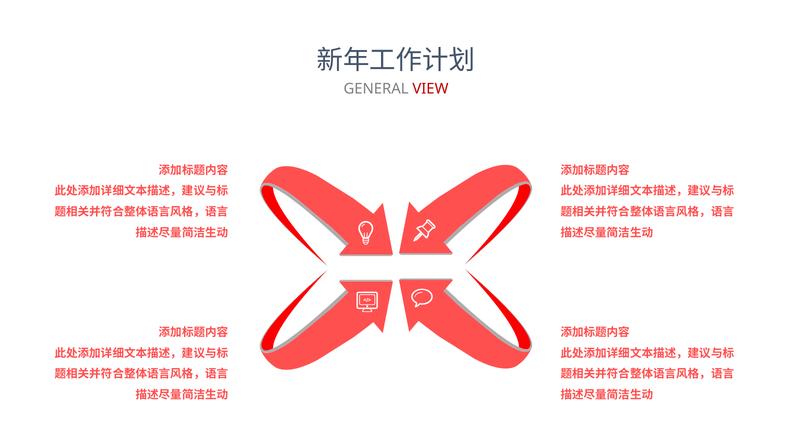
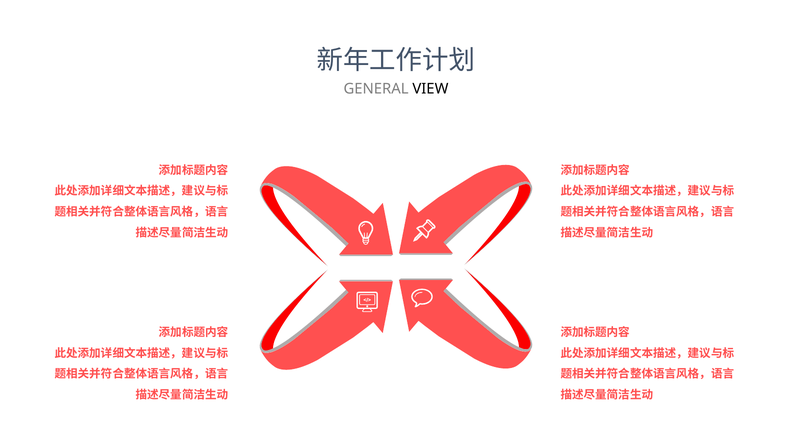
VIEW colour: red -> black
